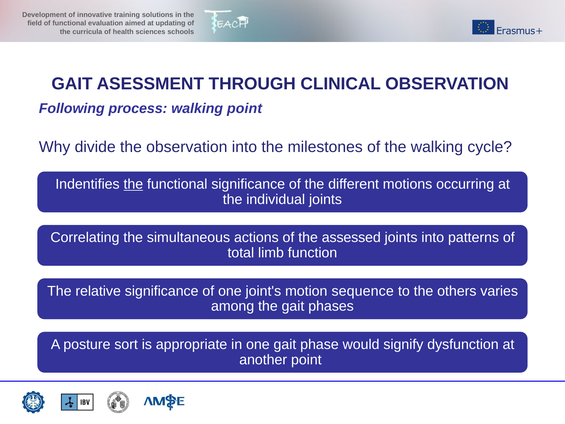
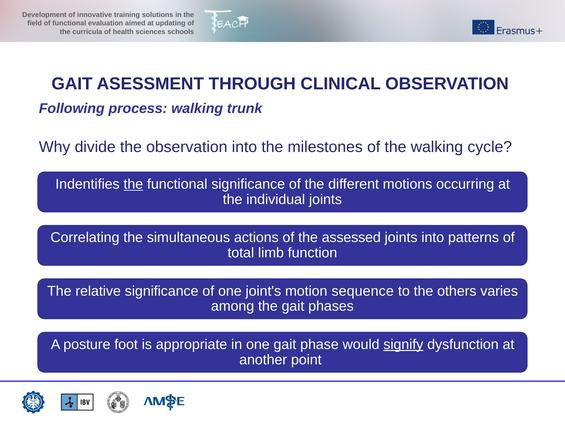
walking point: point -> trunk
sort: sort -> foot
signify underline: none -> present
